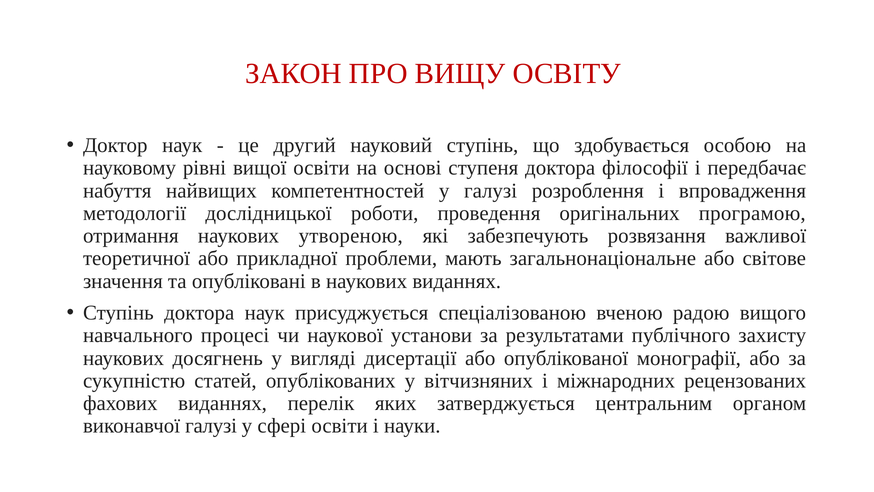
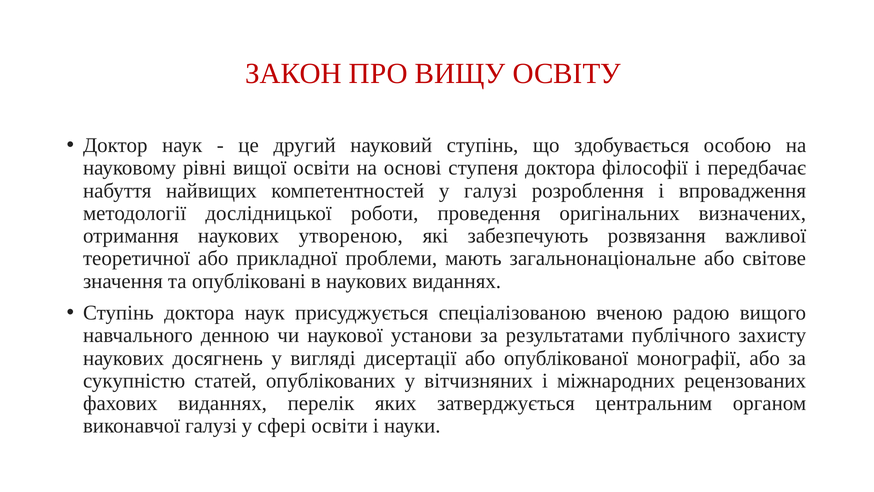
програмою: програмою -> визначених
процесі: процесі -> денною
